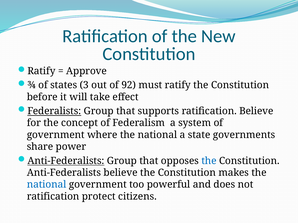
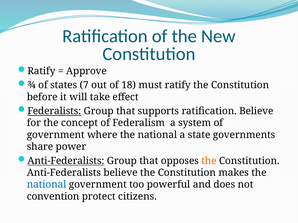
3: 3 -> 7
92: 92 -> 18
the at (209, 161) colour: blue -> orange
ratification at (53, 197): ratification -> convention
